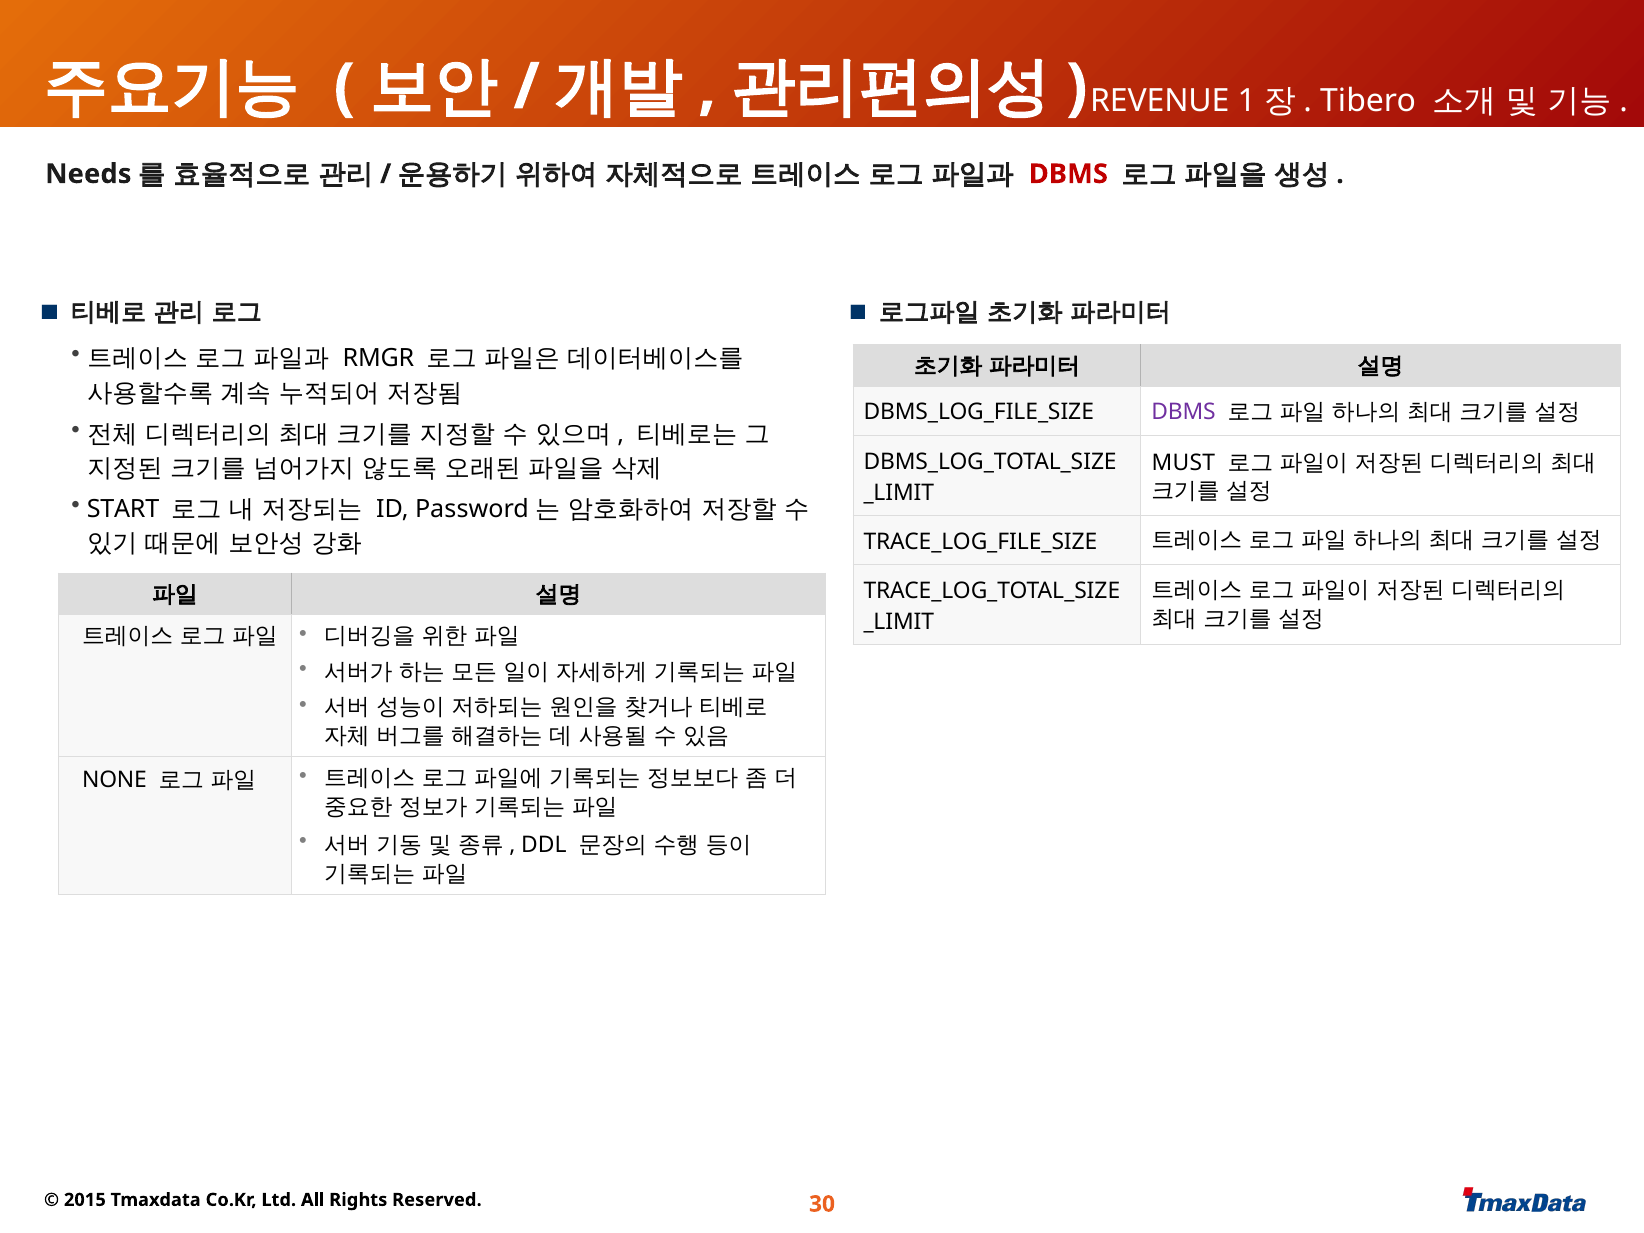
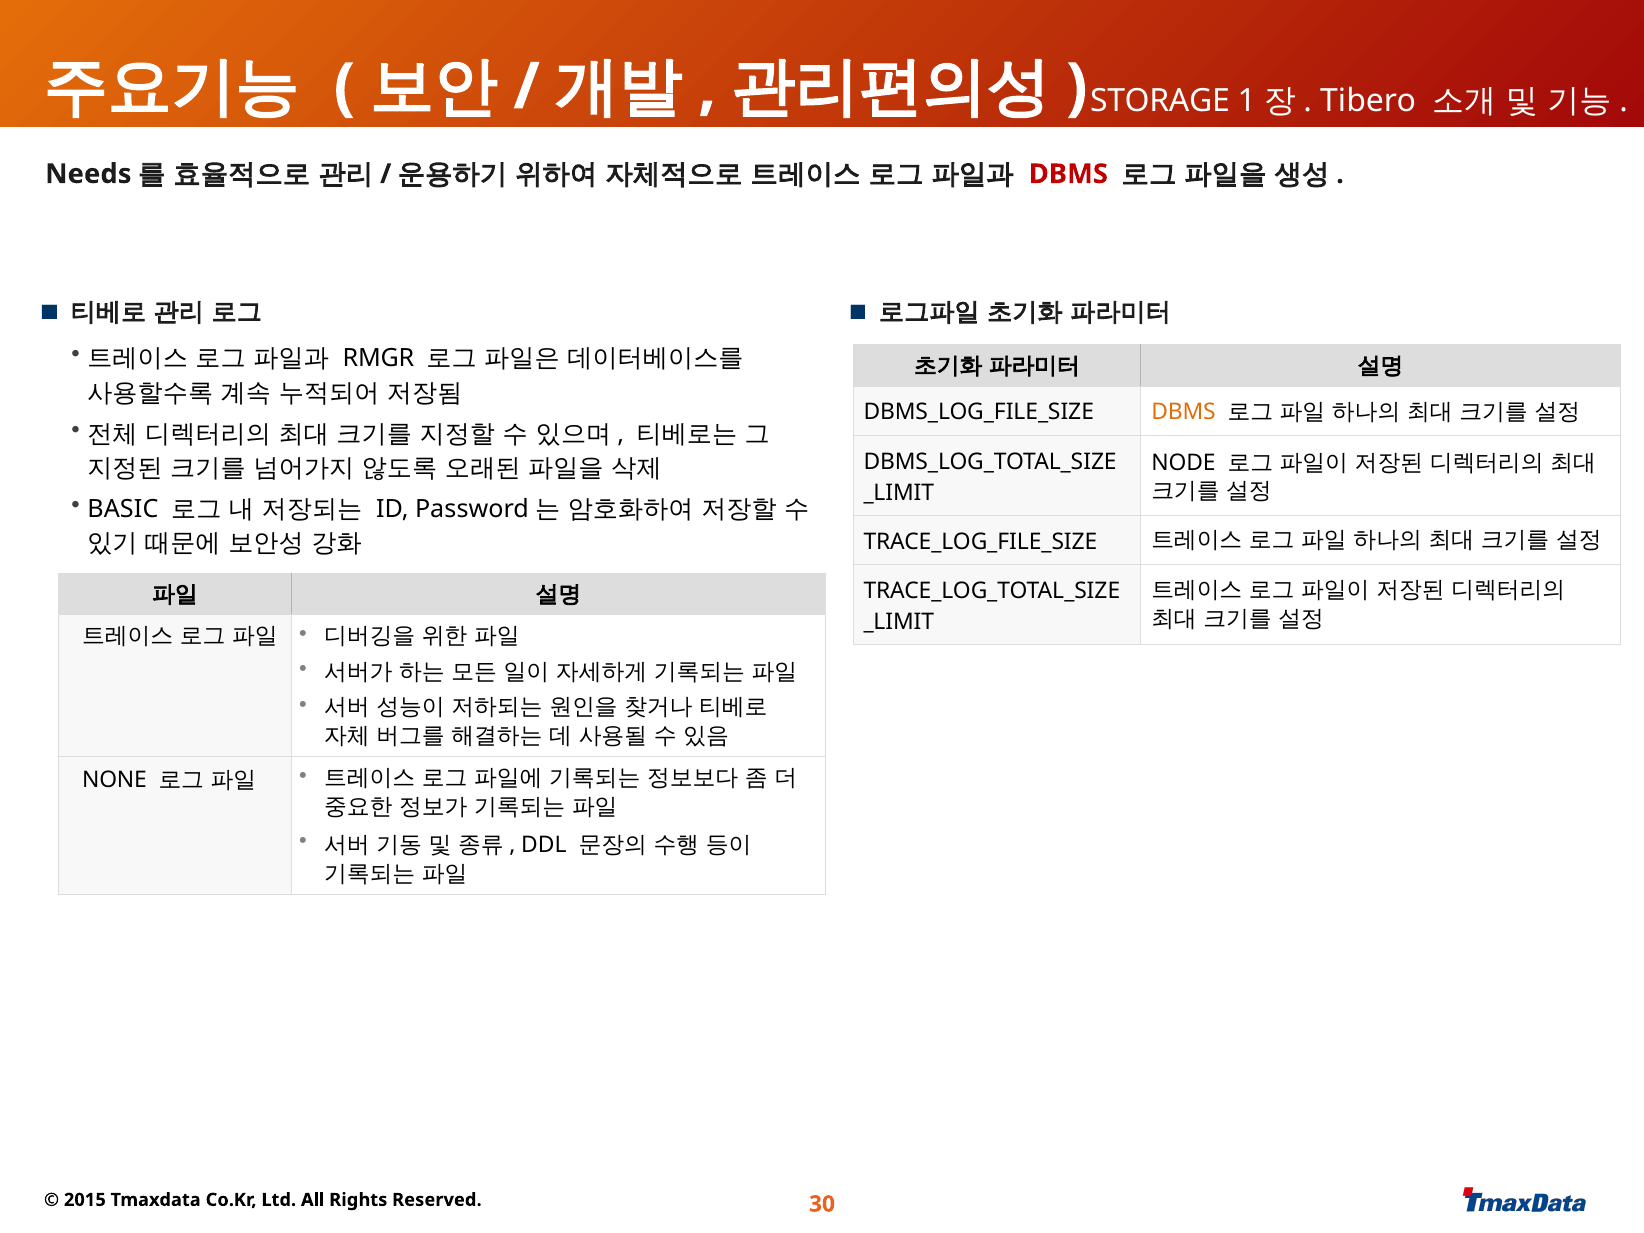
REVENUE: REVENUE -> STORAGE
DBMS at (1183, 412) colour: purple -> orange
MUST: MUST -> NODE
START: START -> BASIC
